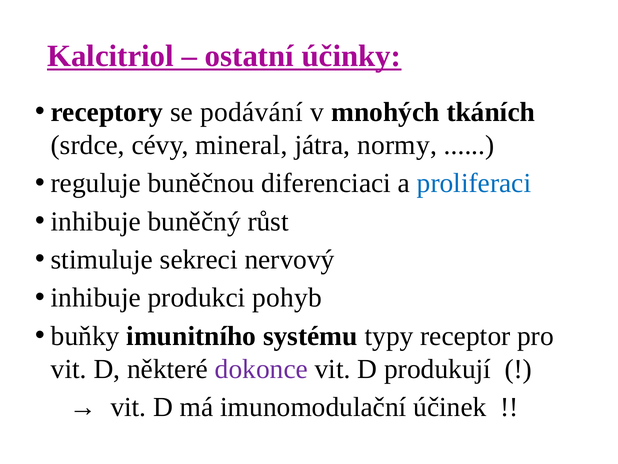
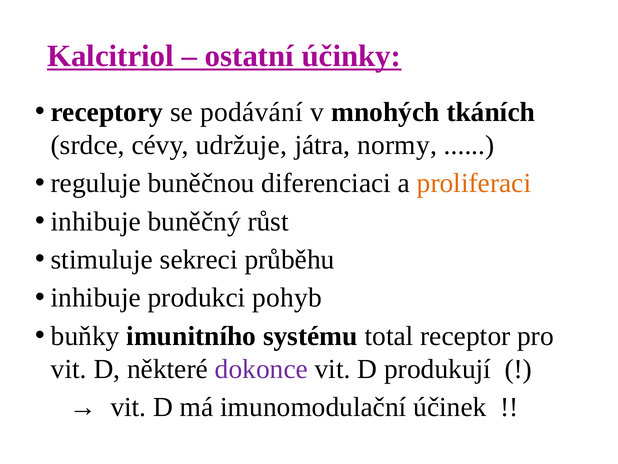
mineral: mineral -> udržuje
proliferaci colour: blue -> orange
nervový: nervový -> průběhu
typy: typy -> total
